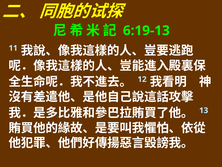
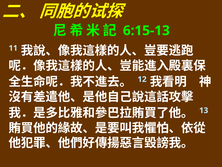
6:19-13: 6:19-13 -> 6:15-13
